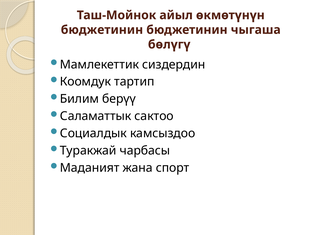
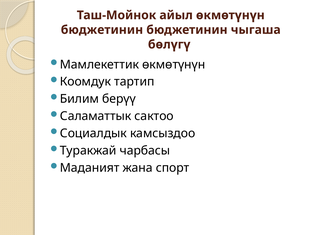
Мамлекеттик сиздердин: сиздердин -> өкмөтүнүн
